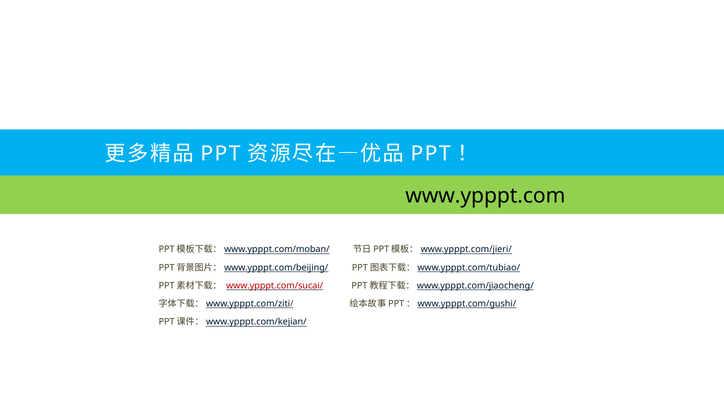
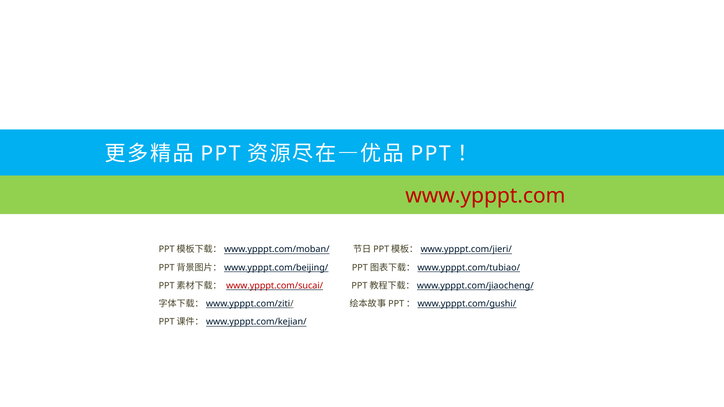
www.ypppt.com colour: black -> red
